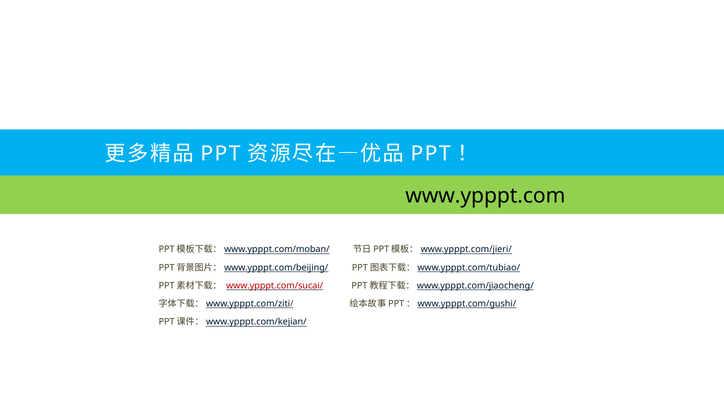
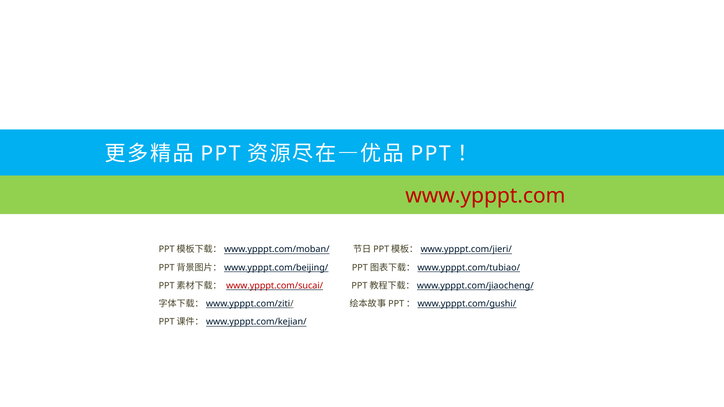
www.ypppt.com colour: black -> red
